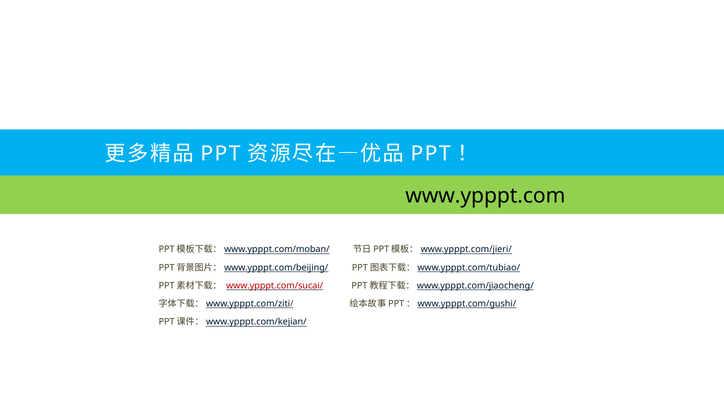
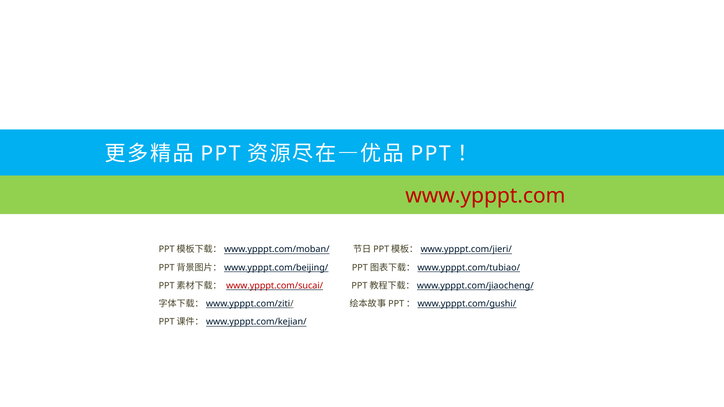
www.ypppt.com colour: black -> red
